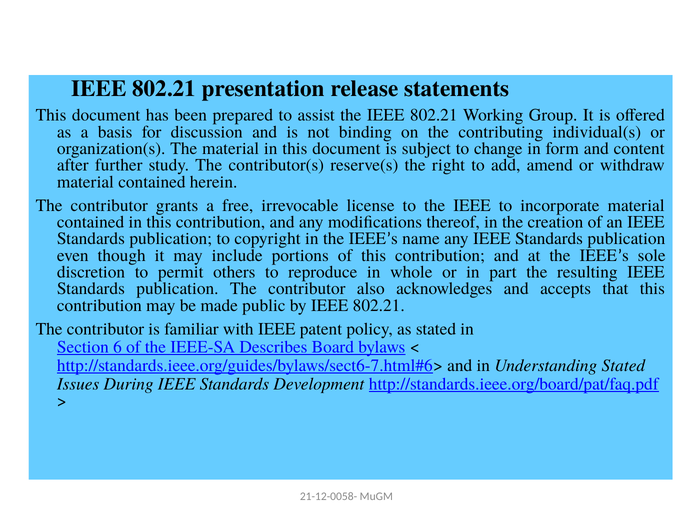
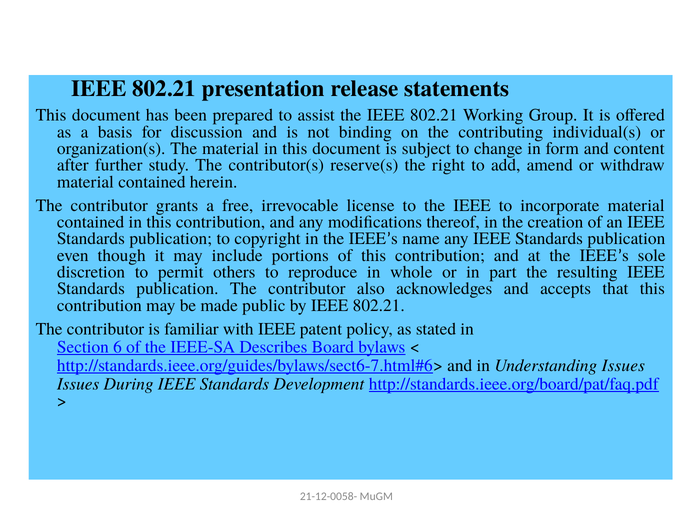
Stated at (623, 365): Stated -> Issues
